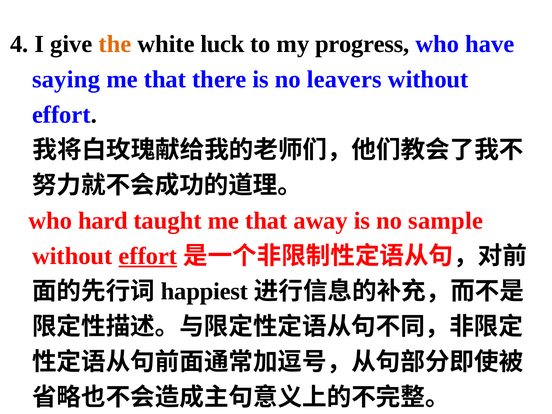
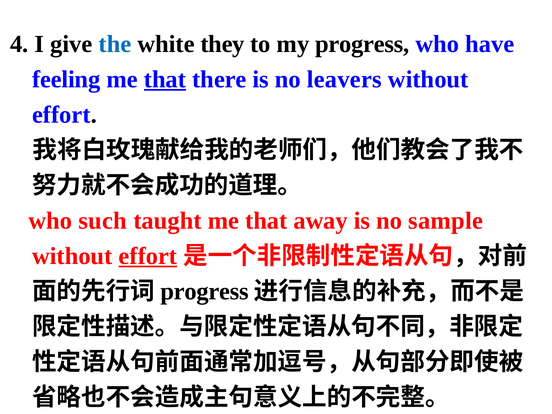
the colour: orange -> blue
luck: luck -> they
saying: saying -> feeling
that at (165, 79) underline: none -> present
hard: hard -> such
happiest at (204, 291): happiest -> progress
